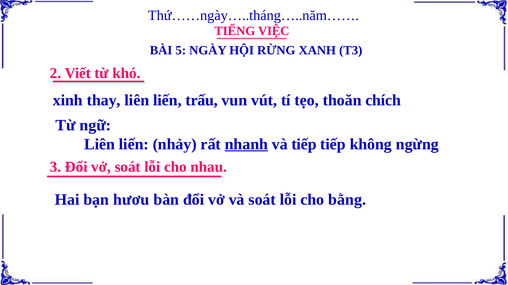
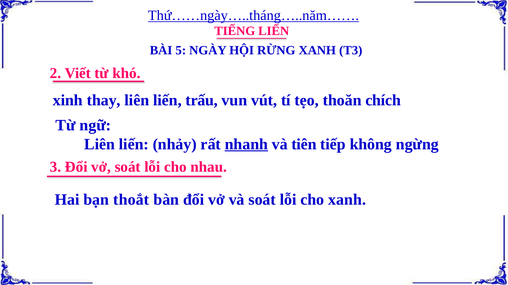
Thứ……ngày…..tháng…..năm…… underline: none -> present
TIẾNG VIỆC: VIỆC -> LIẾN
và tiếp: tiếp -> tiên
hươu: hươu -> thoắt
cho bằng: bằng -> xanh
